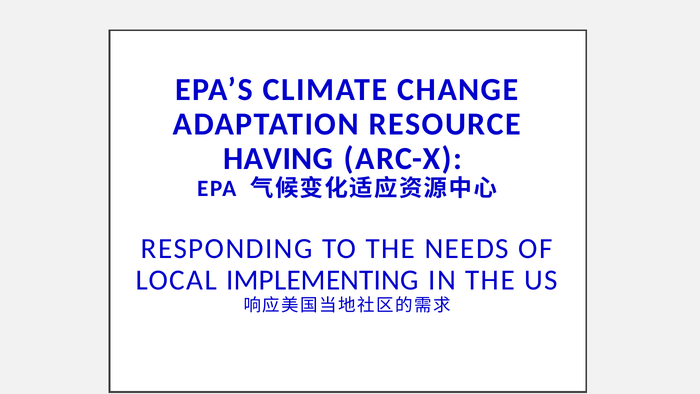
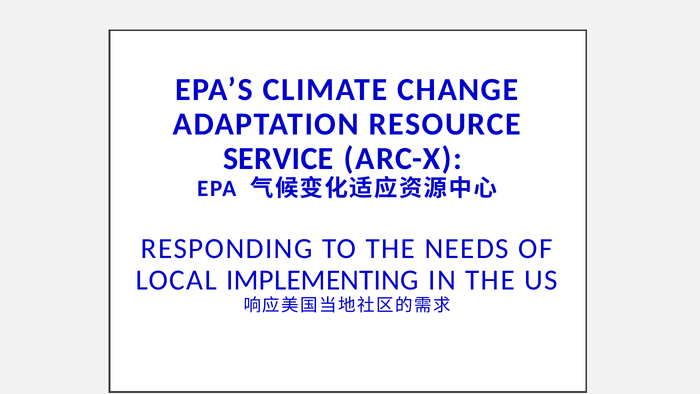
HAVING: HAVING -> SERVICE
